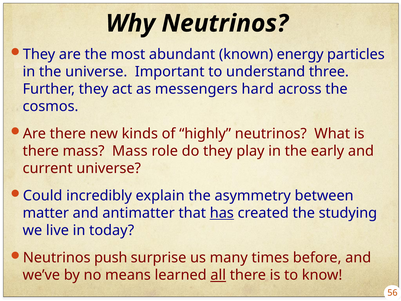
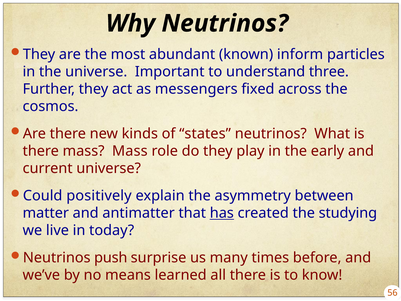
energy: energy -> inform
hard: hard -> fixed
highly: highly -> states
incredibly: incredibly -> positively
all underline: present -> none
